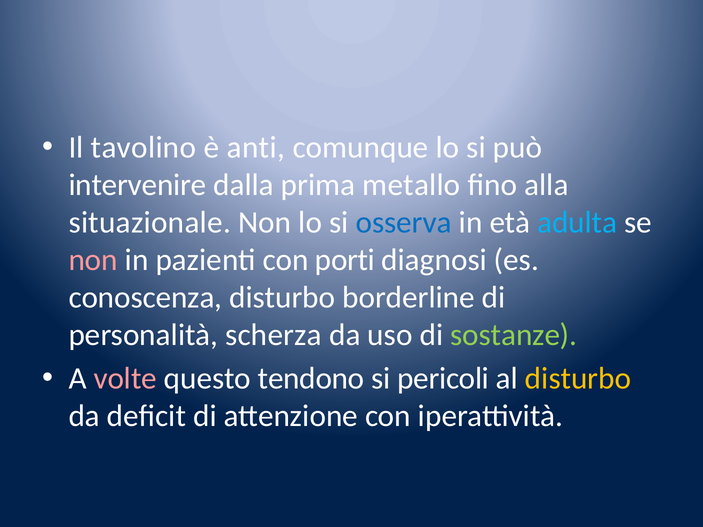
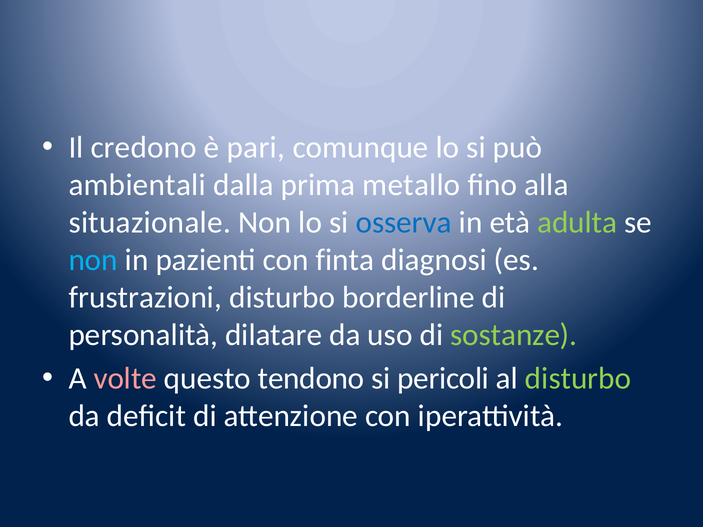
tavolino: tavolino -> credono
anti: anti -> pari
intervenire: intervenire -> ambientali
adulta colour: light blue -> light green
non at (93, 260) colour: pink -> light blue
porti: porti -> finta
conoscenza: conoscenza -> frustrazioni
scherza: scherza -> dilatare
disturbo at (578, 379) colour: yellow -> light green
